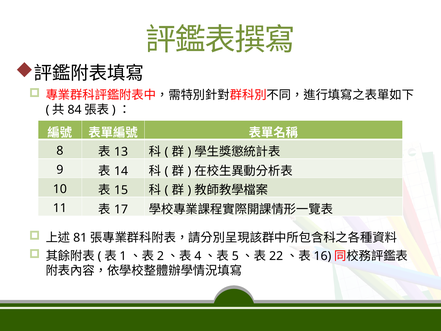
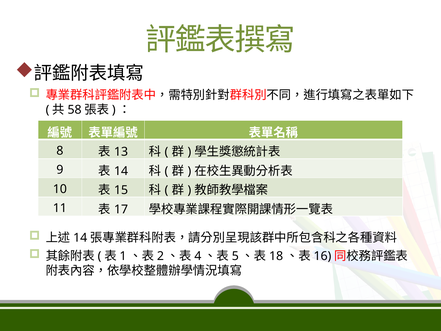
84: 84 -> 58
81 at (80, 237): 81 -> 14
22: 22 -> 18
